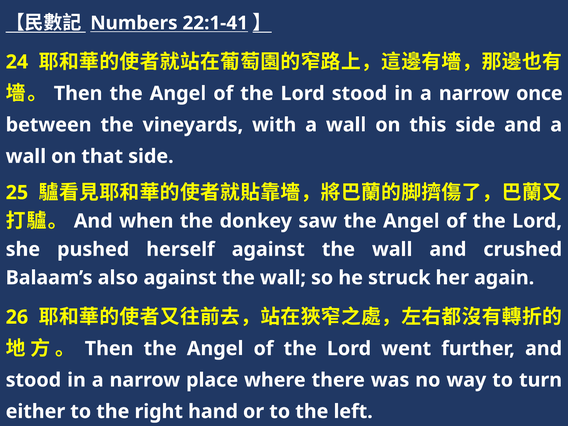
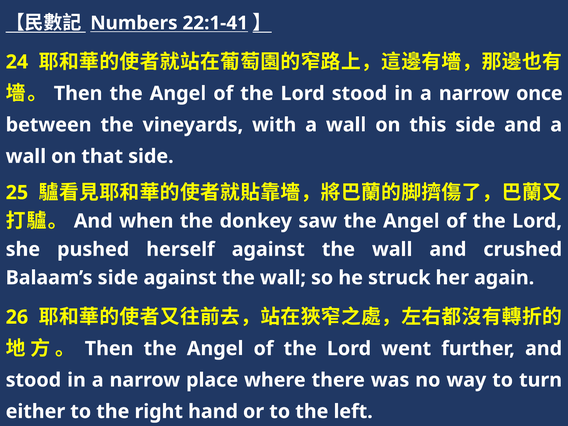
Balaam’s also: also -> side
